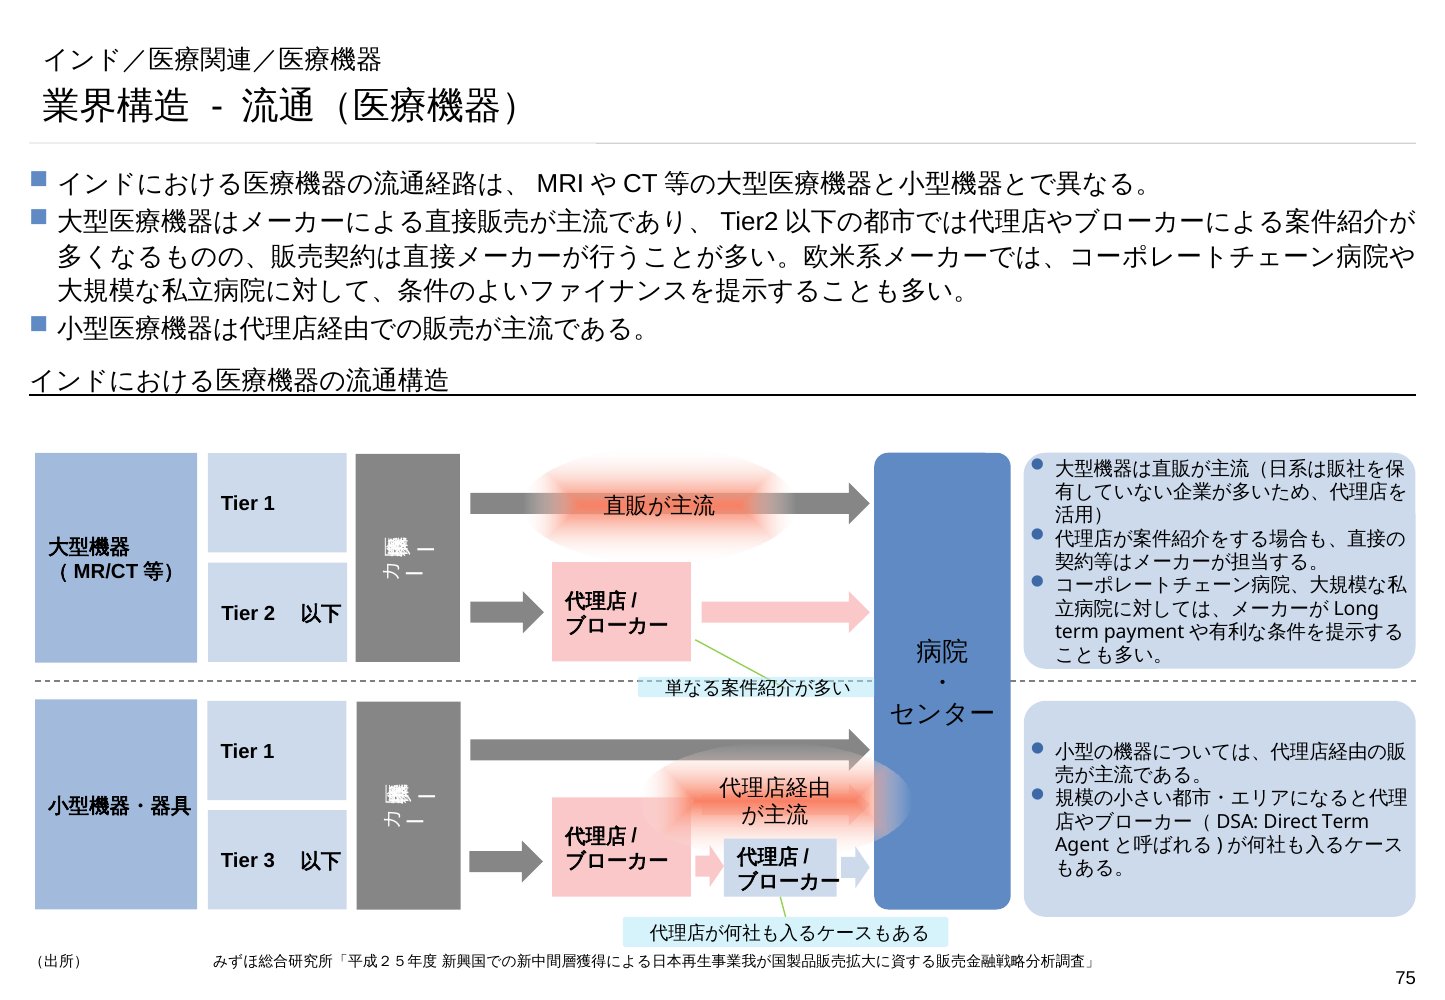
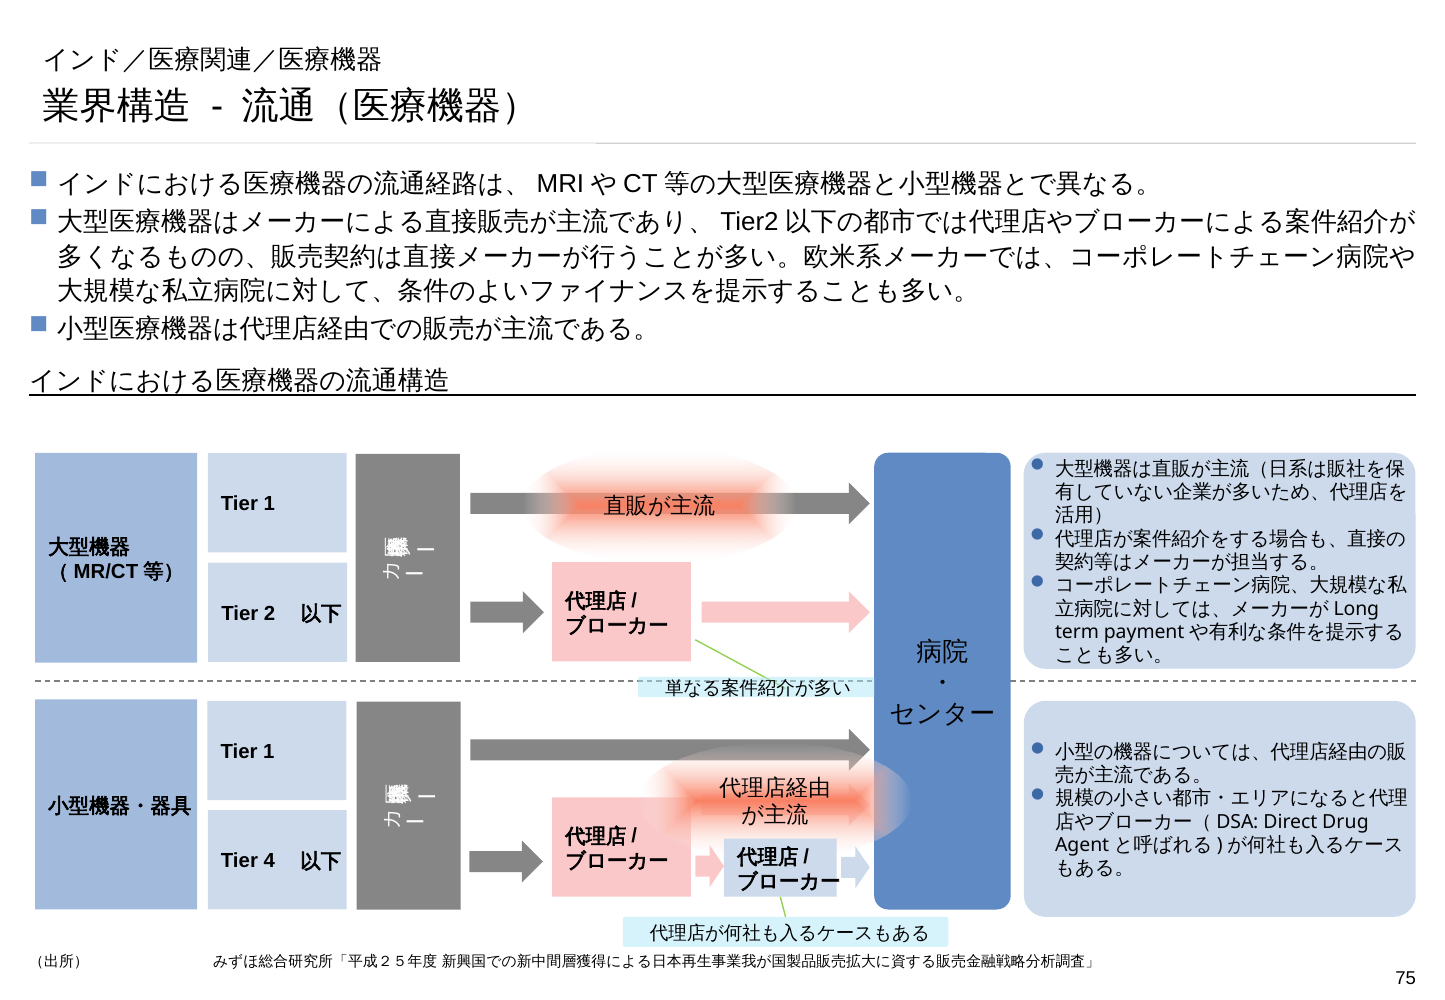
Direct Term: Term -> Drug
3: 3 -> 4
